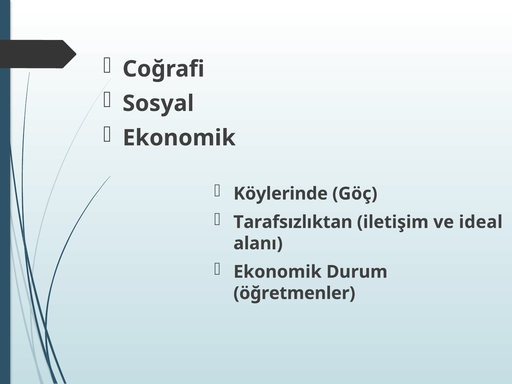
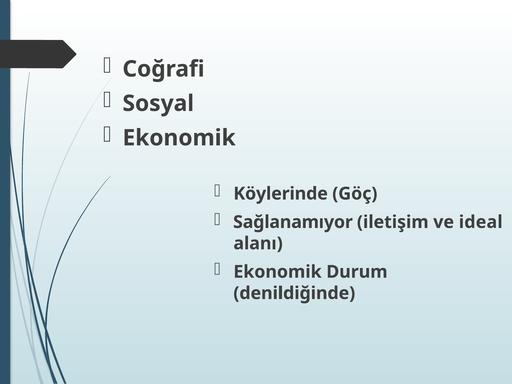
Tarafsızlıktan: Tarafsızlıktan -> Sağlanamıyor
öğretmenler: öğretmenler -> denildiğinde
